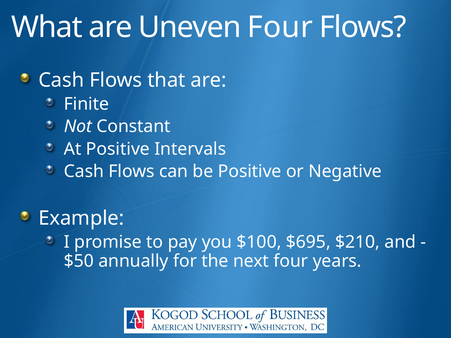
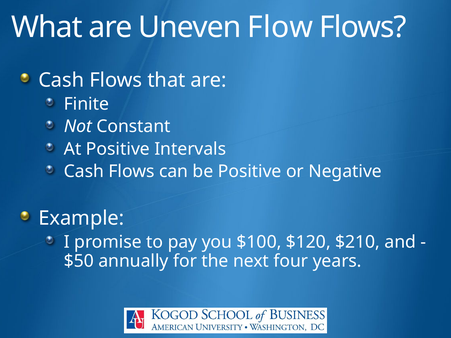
Uneven Four: Four -> Flow
$695: $695 -> $120
